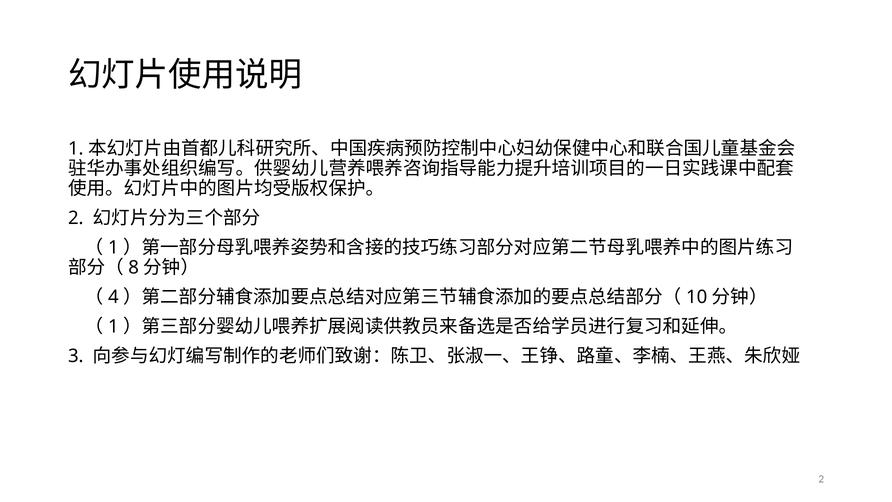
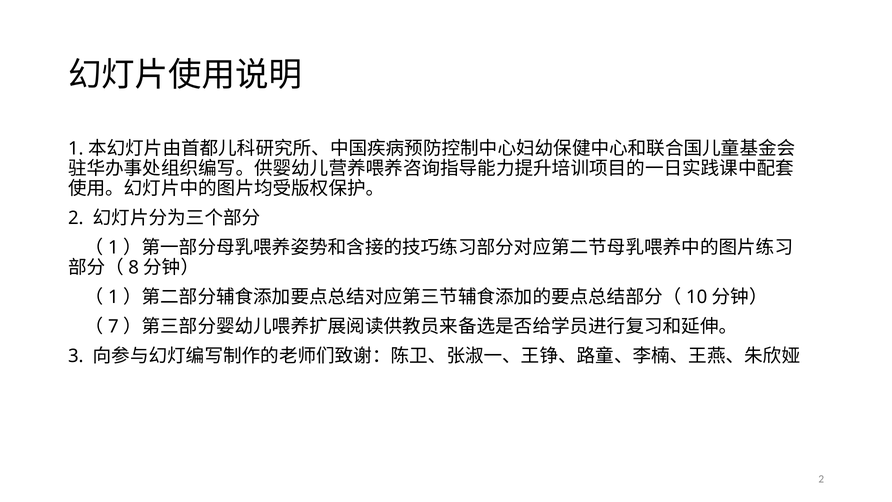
4 at (113, 297): 4 -> 1
1 at (113, 326): 1 -> 7
